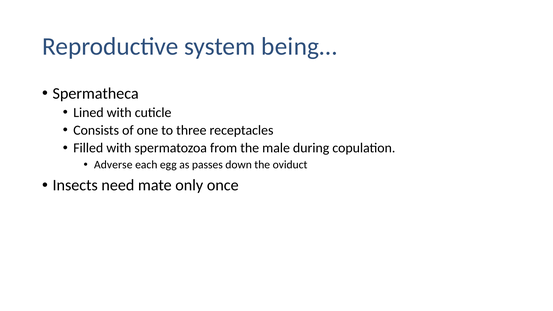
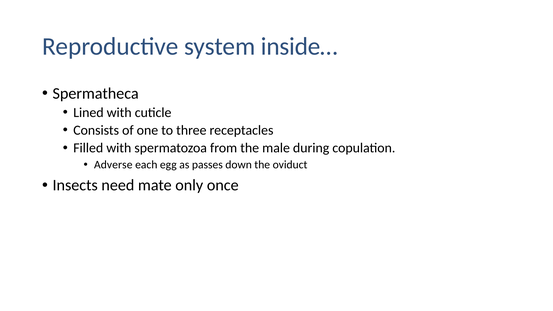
being…: being… -> inside…
